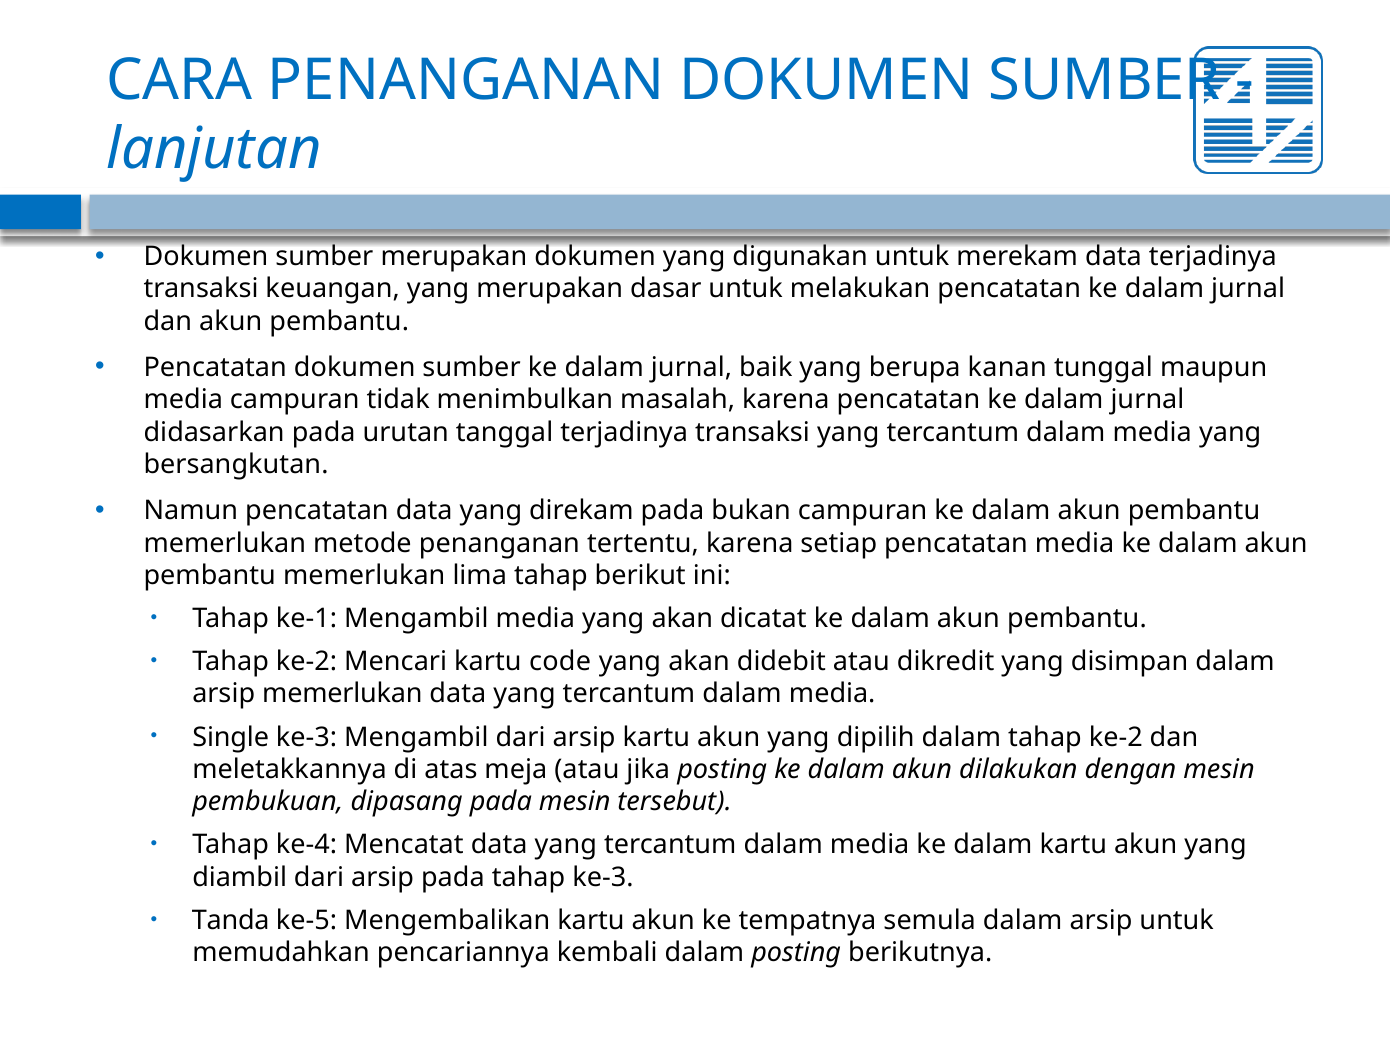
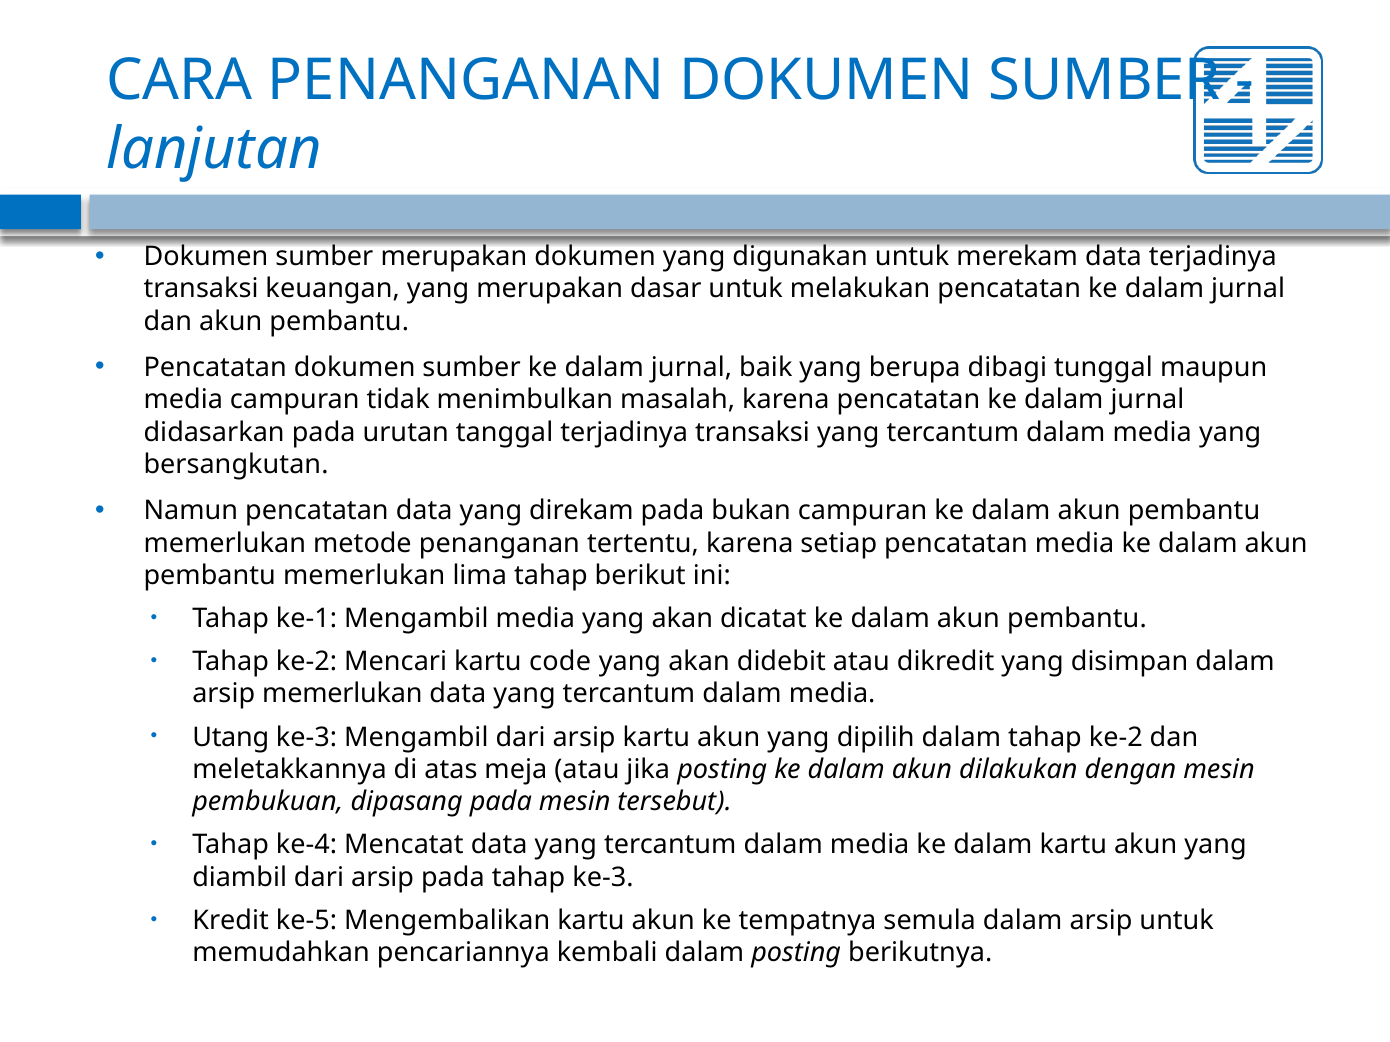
kanan: kanan -> dibagi
Single: Single -> Utang
Tanda: Tanda -> Kredit
